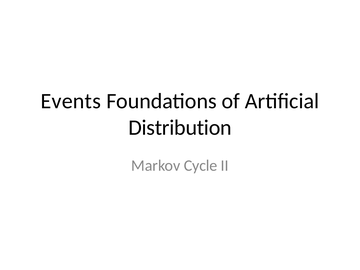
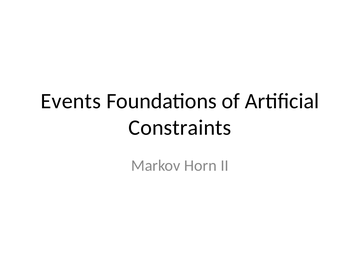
Distribution: Distribution -> Constraints
Cycle: Cycle -> Horn
